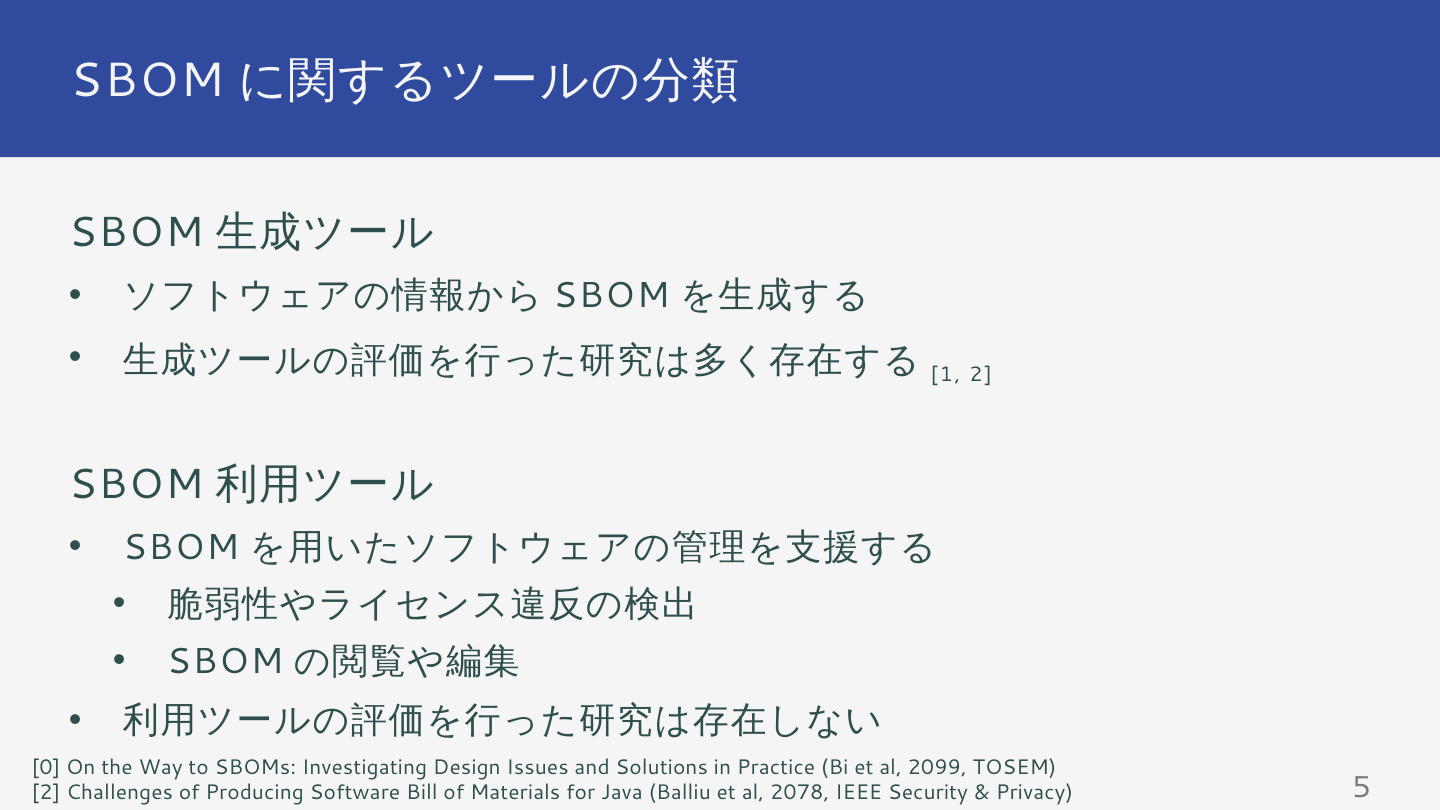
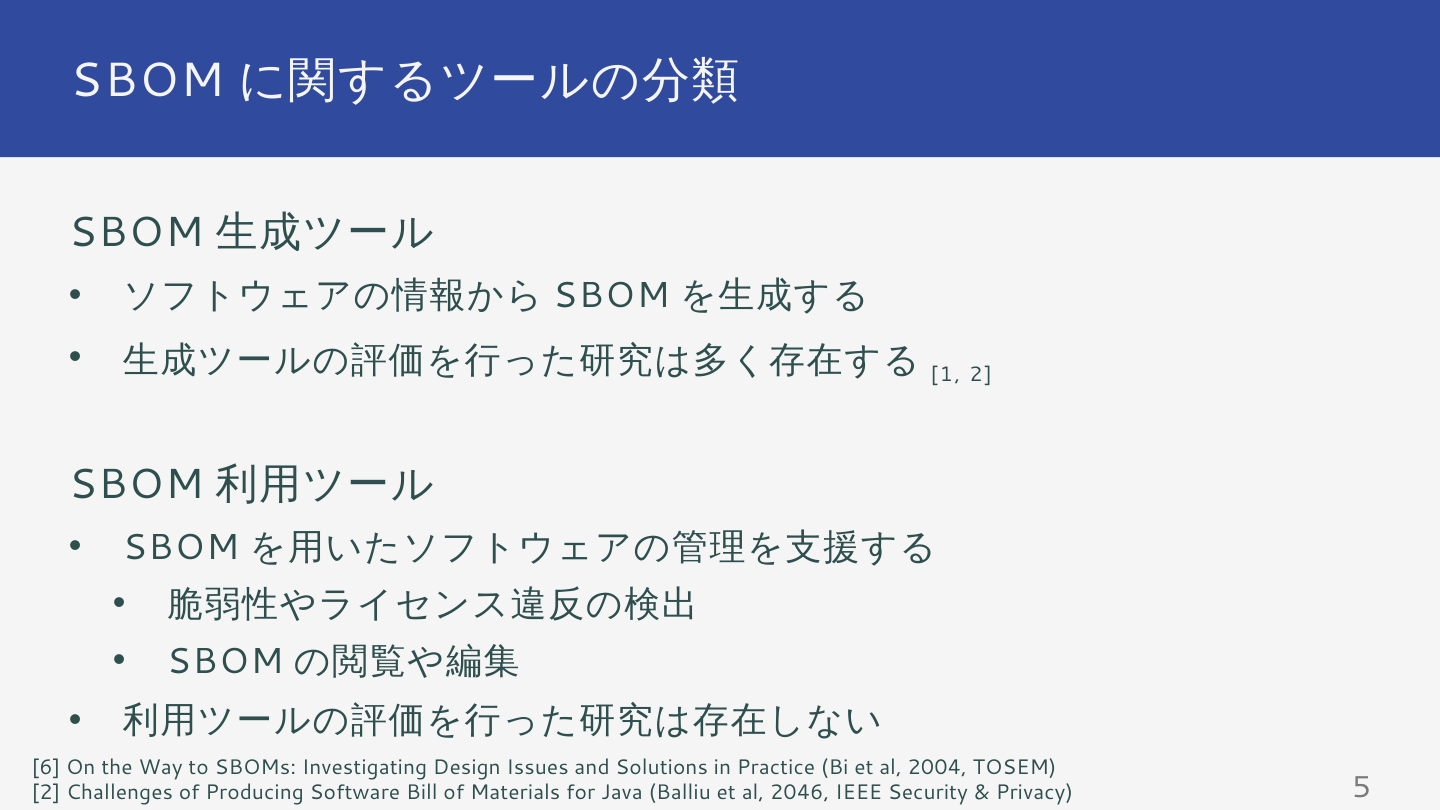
0: 0 -> 6
2099: 2099 -> 2004
2078: 2078 -> 2046
